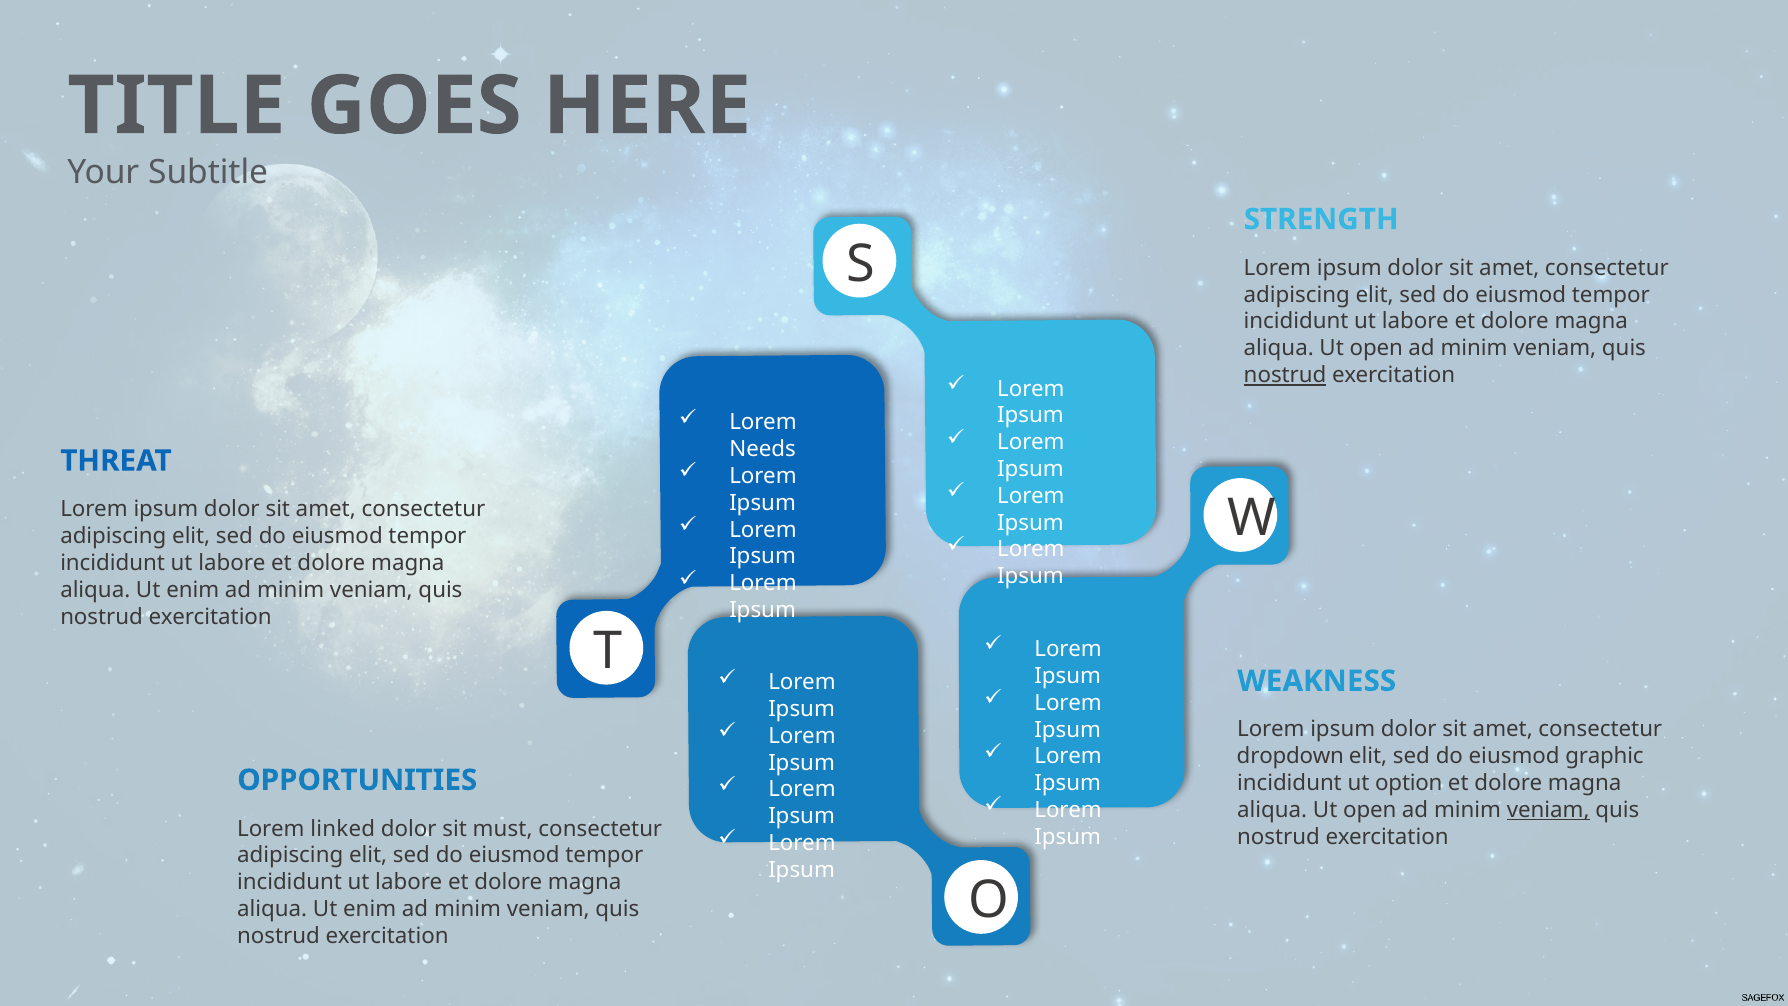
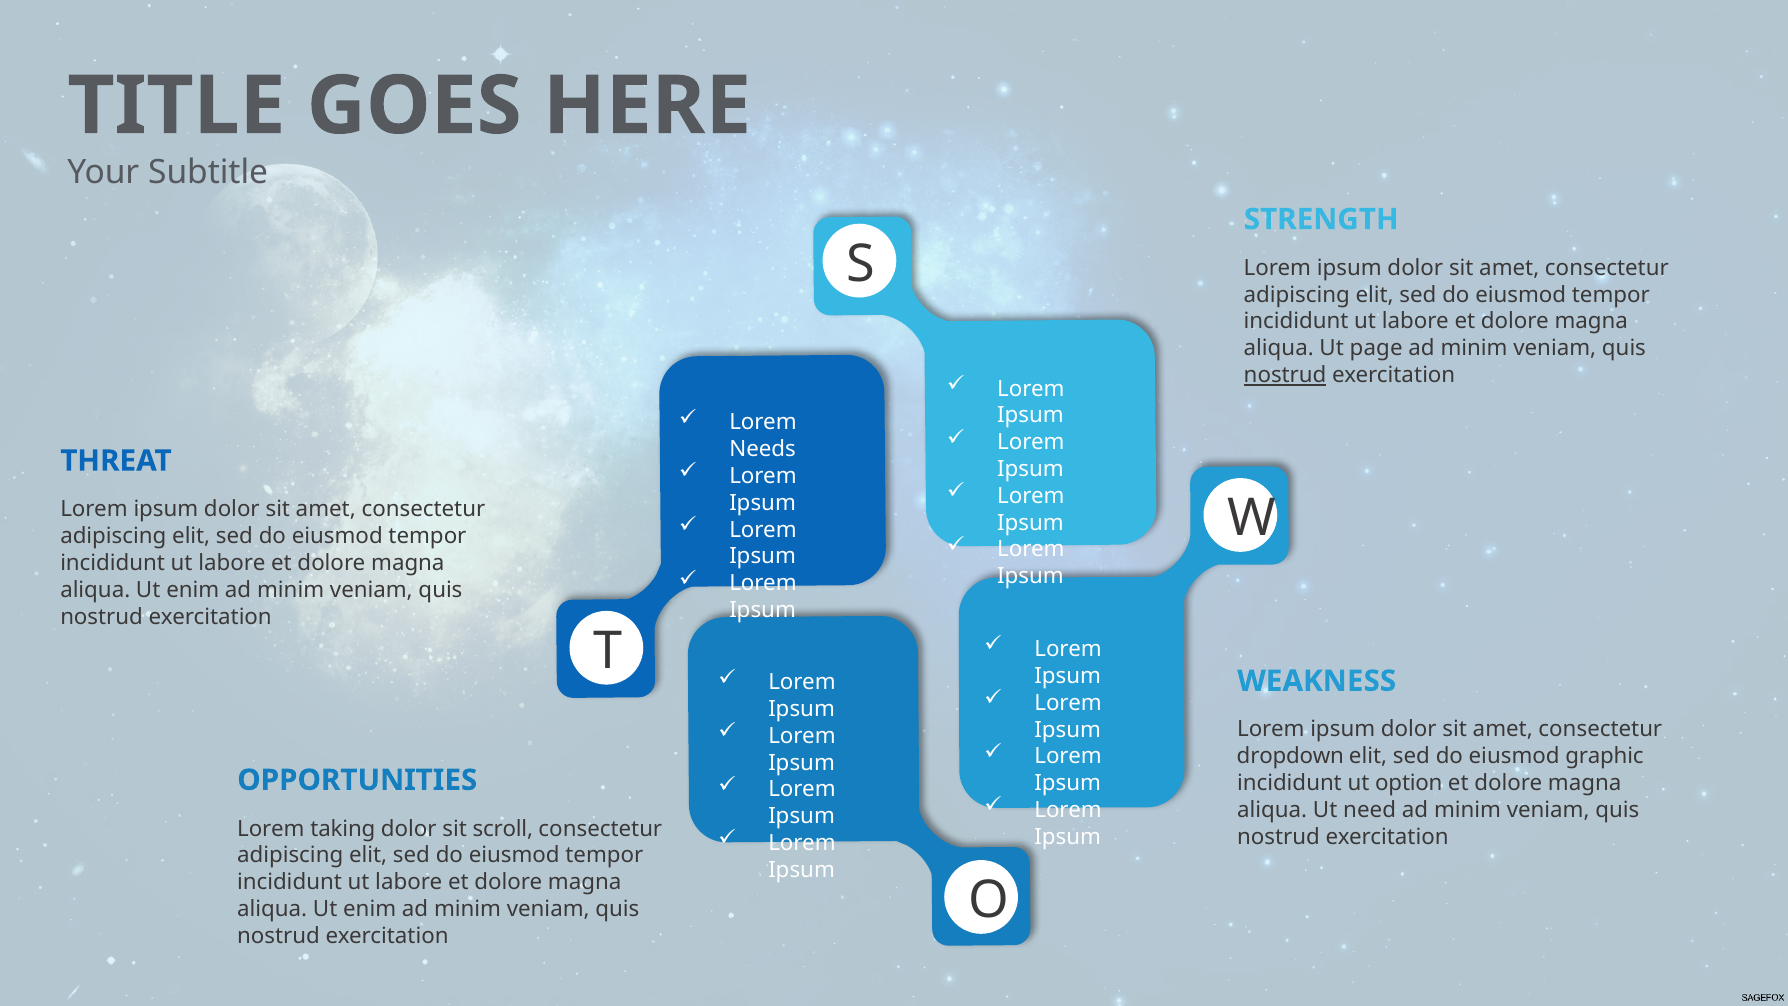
open at (1376, 348): open -> page
open at (1370, 810): open -> need
veniam at (1548, 810) underline: present -> none
linked: linked -> taking
must: must -> scroll
